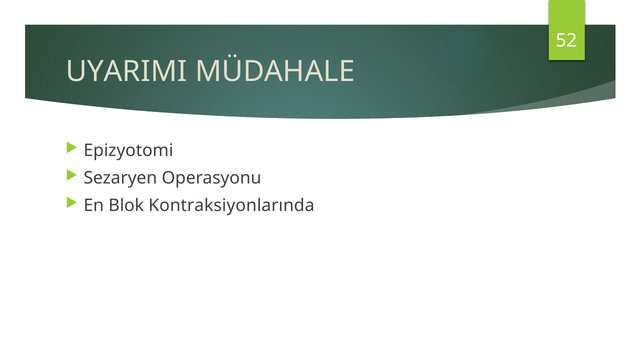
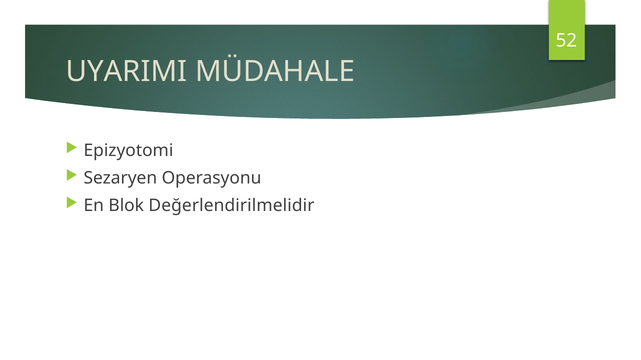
Kontraksiyonlarında: Kontraksiyonlarında -> Değerlendirilmelidir
